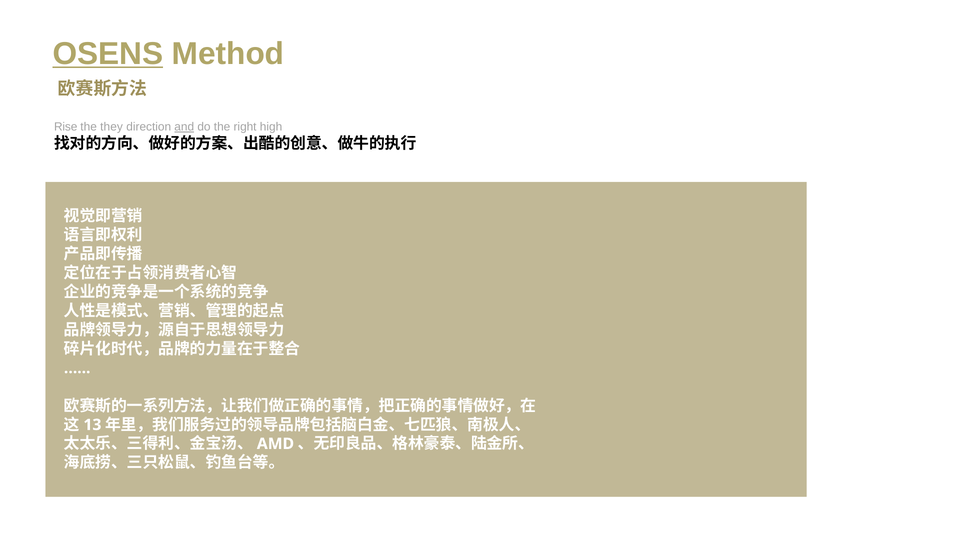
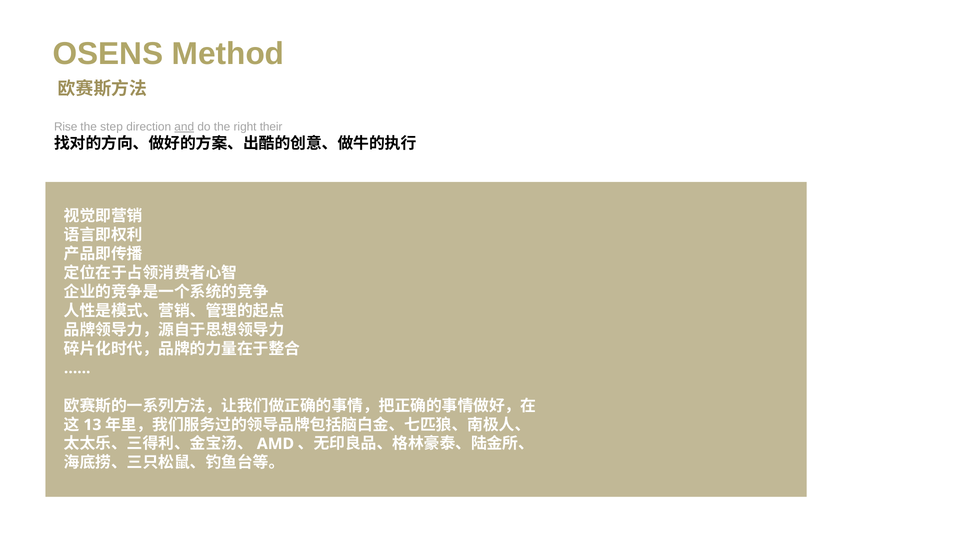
OSENS underline: present -> none
they: they -> step
high: high -> their
